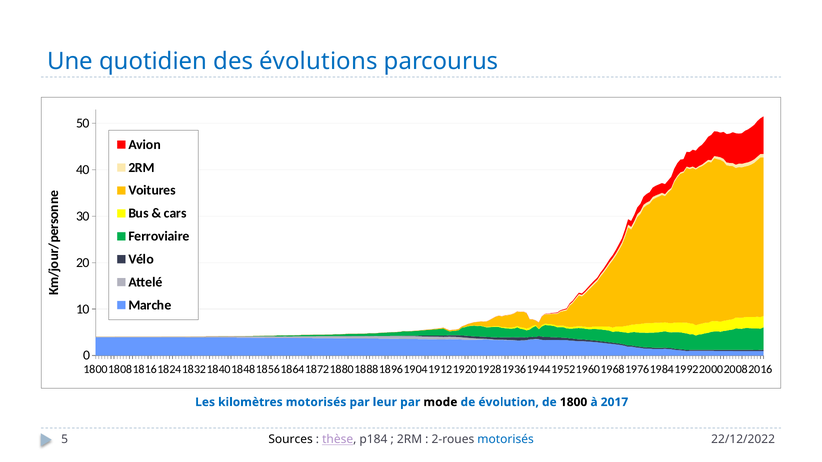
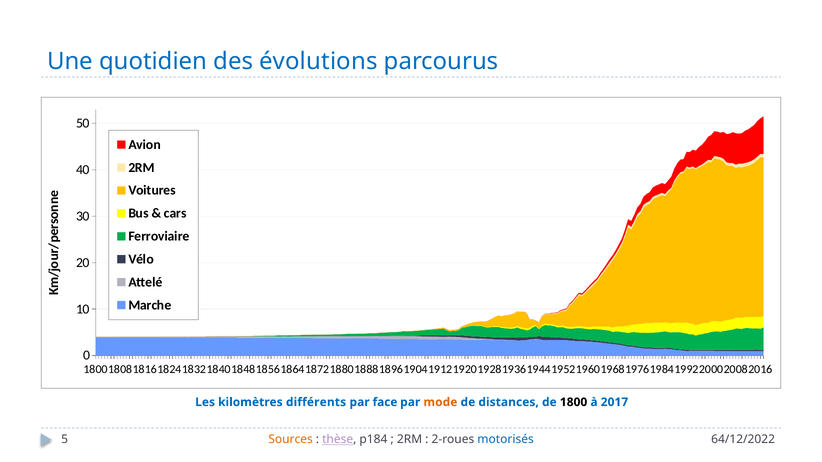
kilomètres motorisés: motorisés -> différents
leur: leur -> face
mode colour: black -> orange
évolution: évolution -> distances
Sources colour: black -> orange
22/12/2022: 22/12/2022 -> 64/12/2022
